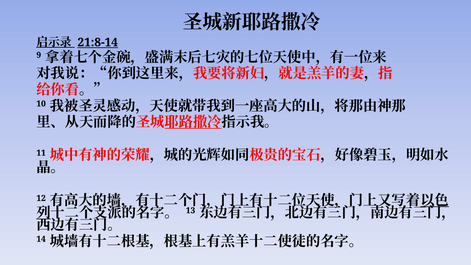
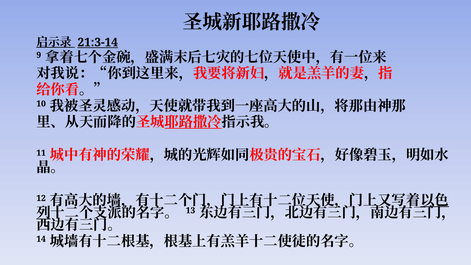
21:8-14: 21:8-14 -> 21:3-14
